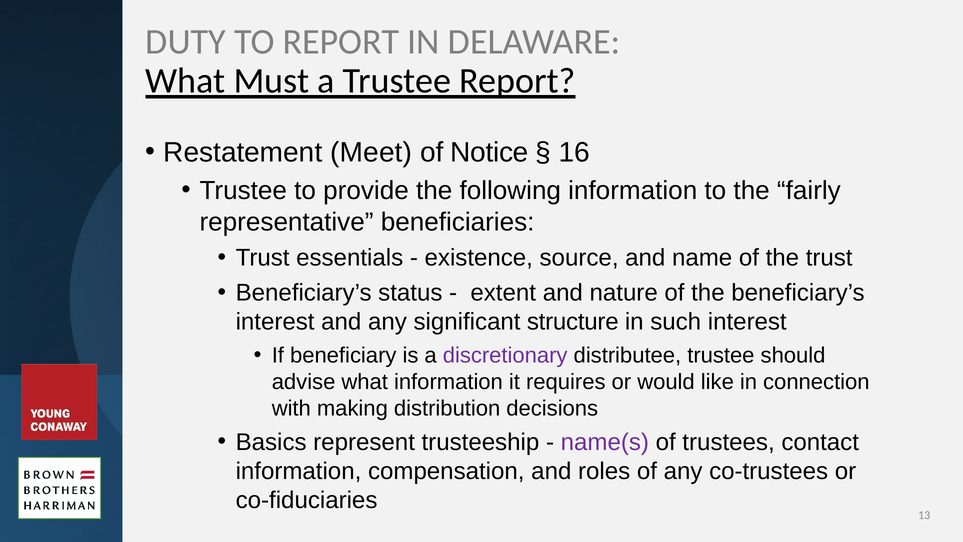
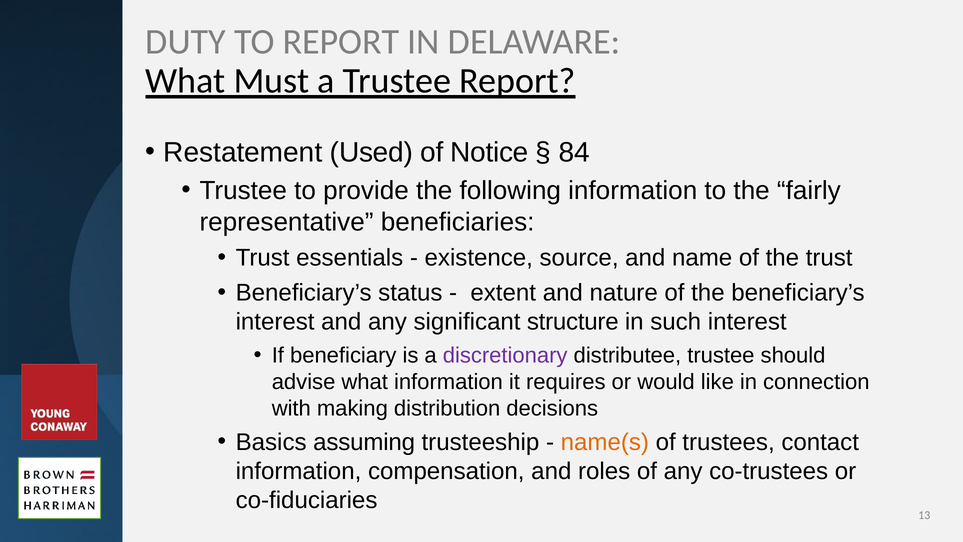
Meet: Meet -> Used
16: 16 -> 84
represent: represent -> assuming
name(s colour: purple -> orange
